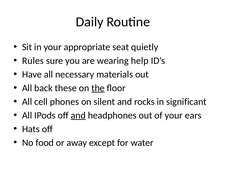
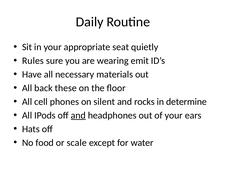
help: help -> emit
the underline: present -> none
significant: significant -> determine
away: away -> scale
